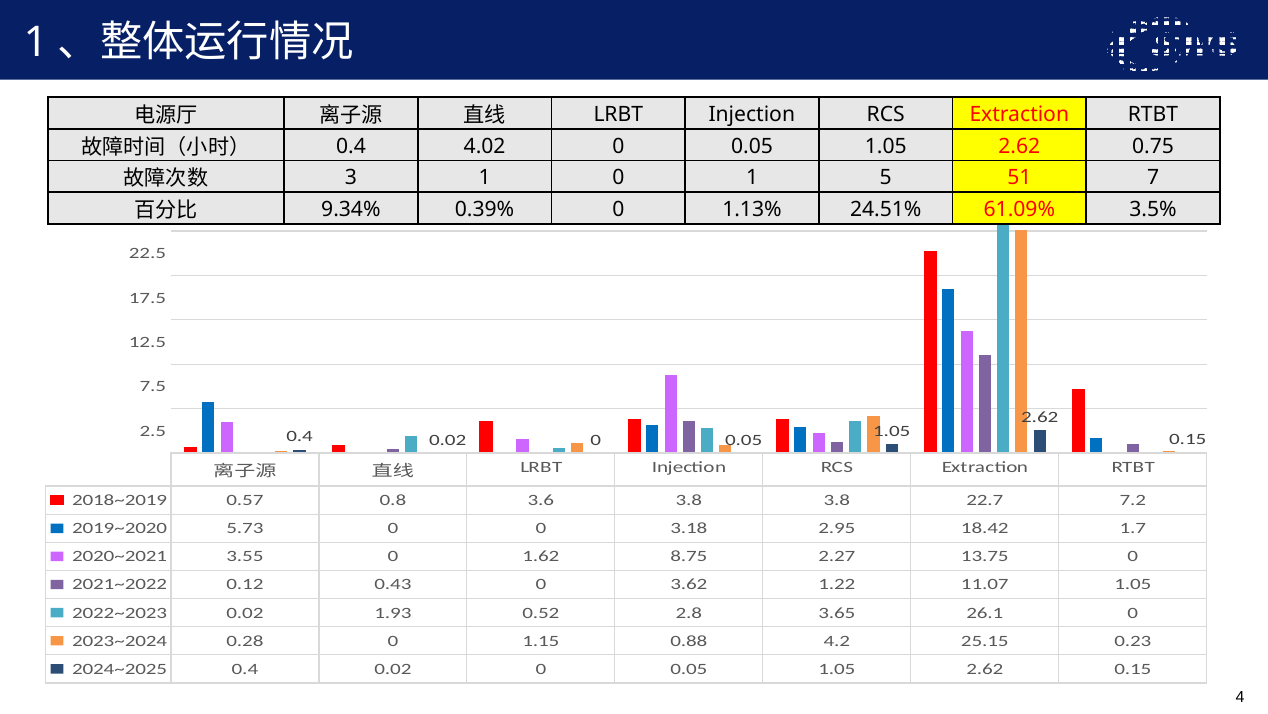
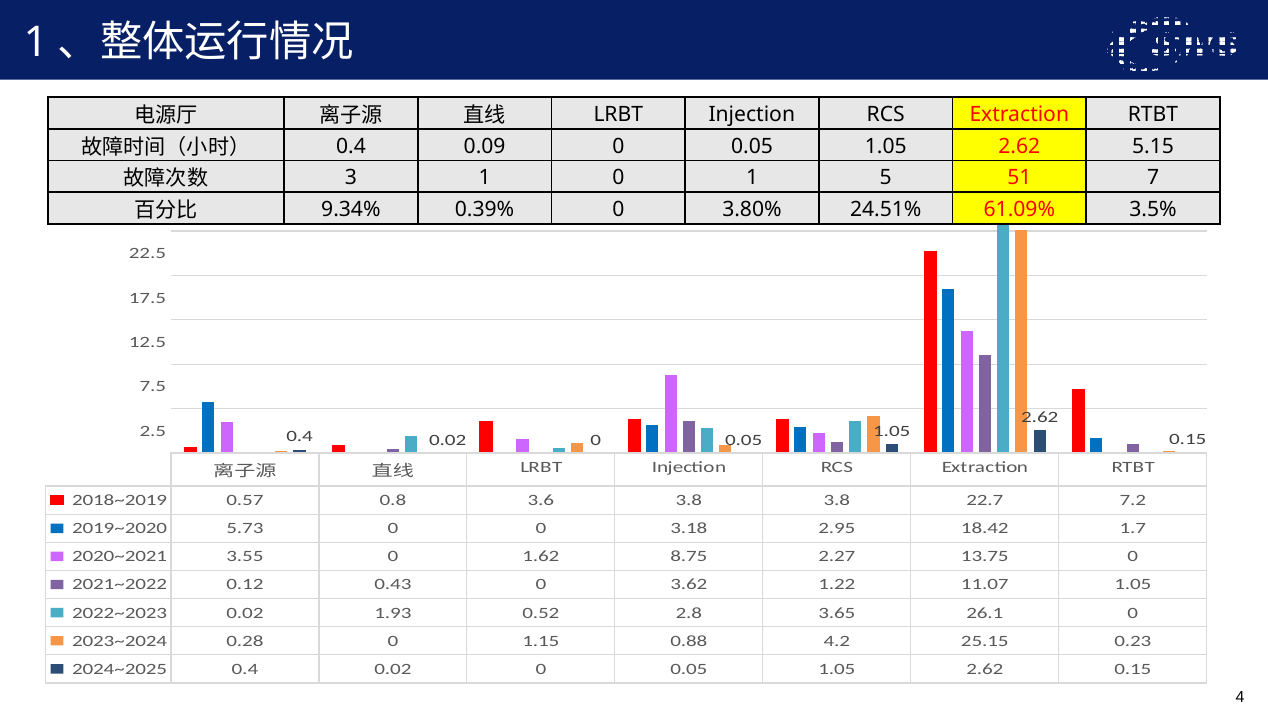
4.02: 4.02 -> 0.09
0.75: 0.75 -> 5.15
1.13%: 1.13% -> 3.80%
